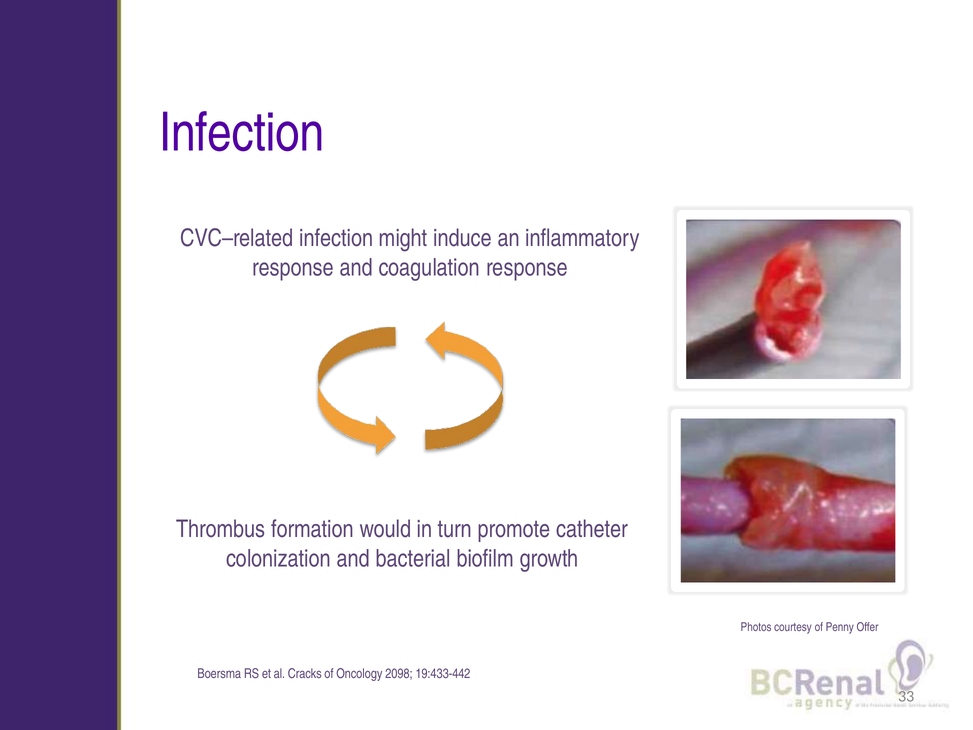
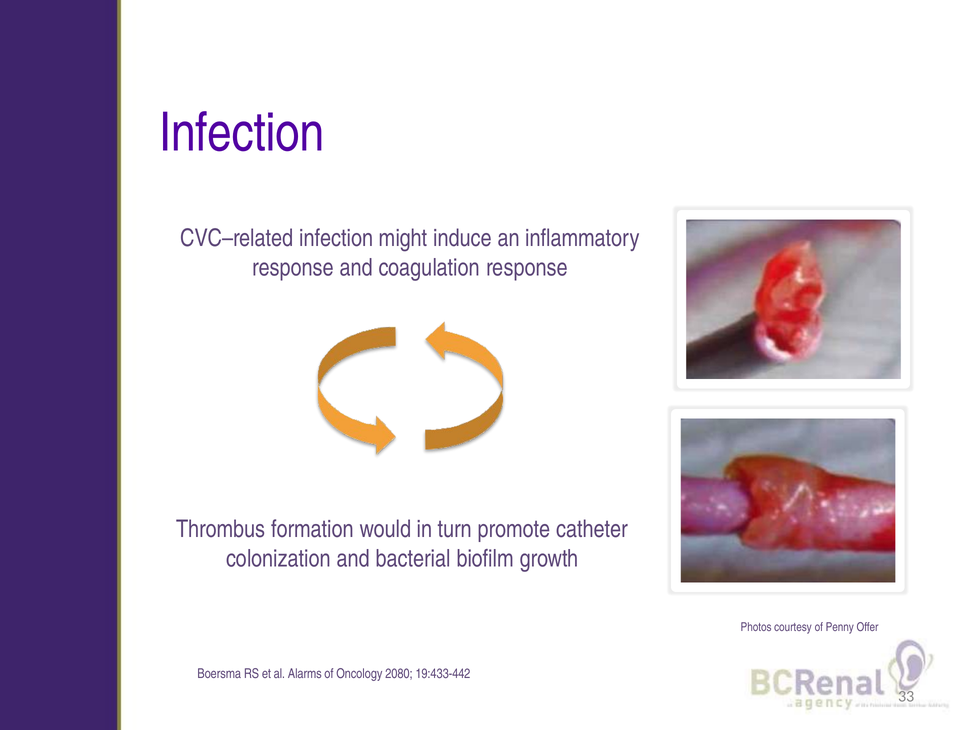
Cracks: Cracks -> Alarms
2098: 2098 -> 2080
